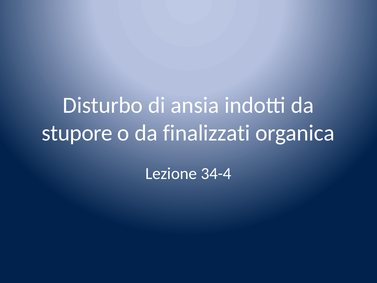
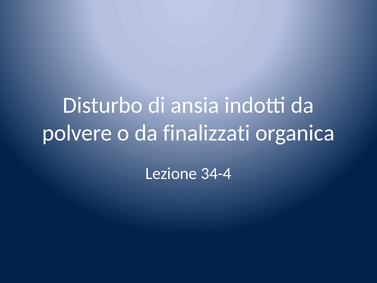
stupore: stupore -> polvere
